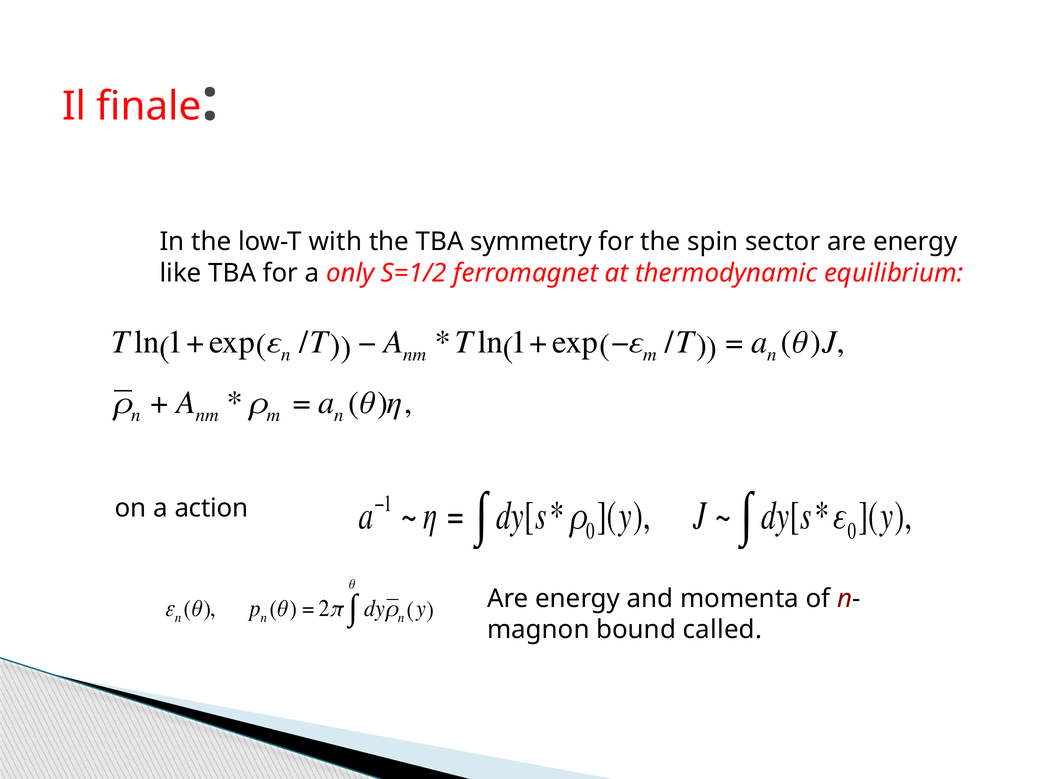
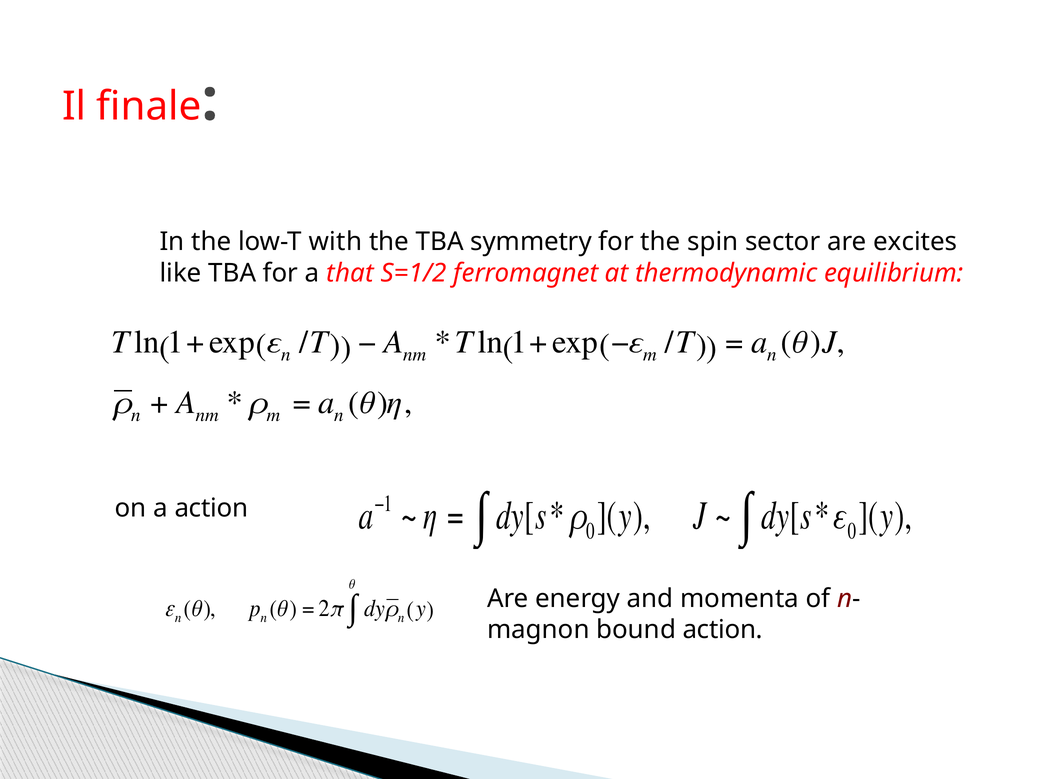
sector are energy: energy -> excites
only: only -> that
bound called: called -> action
